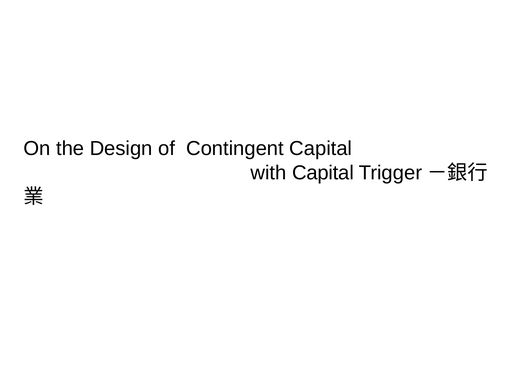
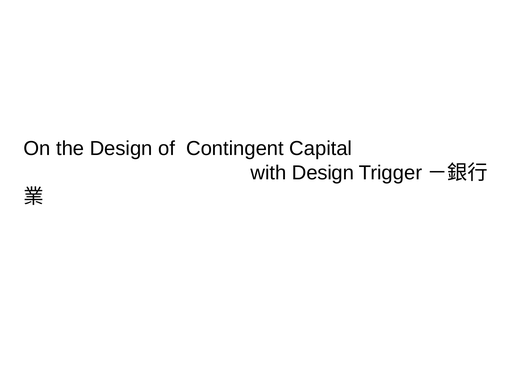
with Capital: Capital -> Design
